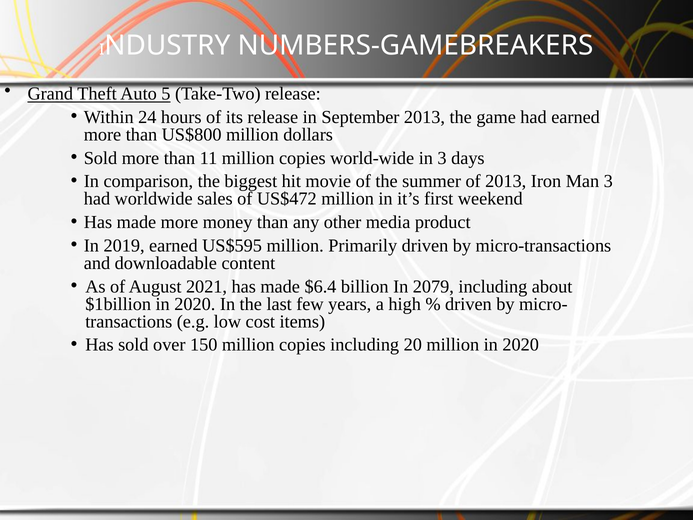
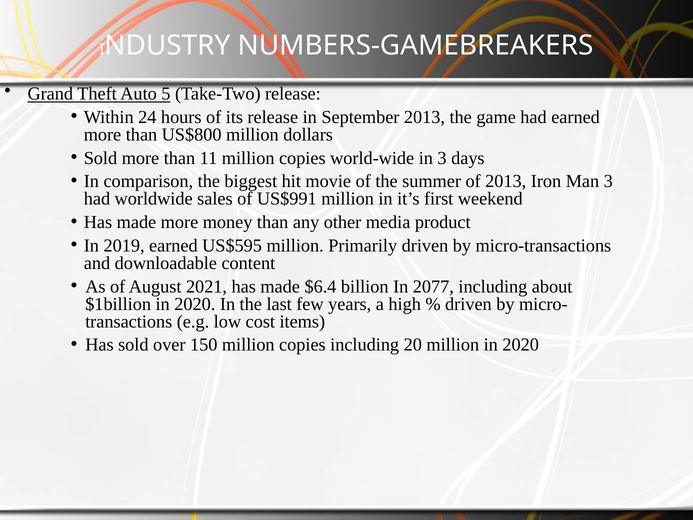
US$472: US$472 -> US$991
2079: 2079 -> 2077
